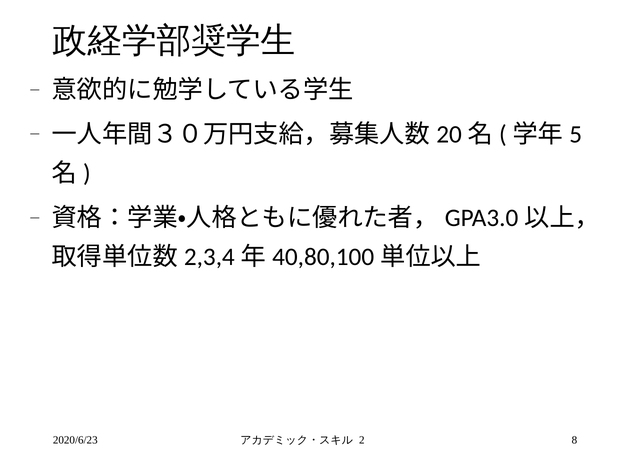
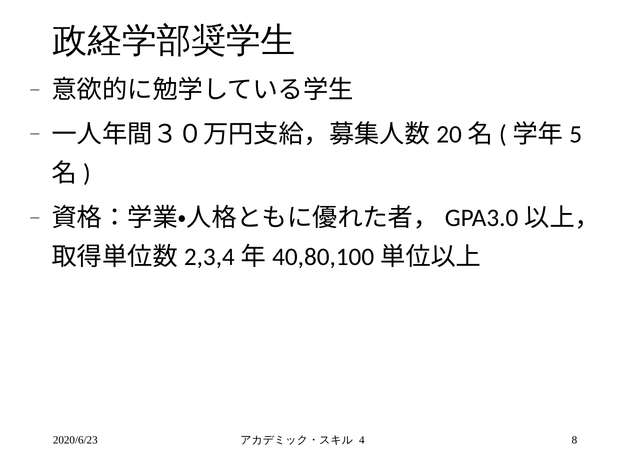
2: 2 -> 4
